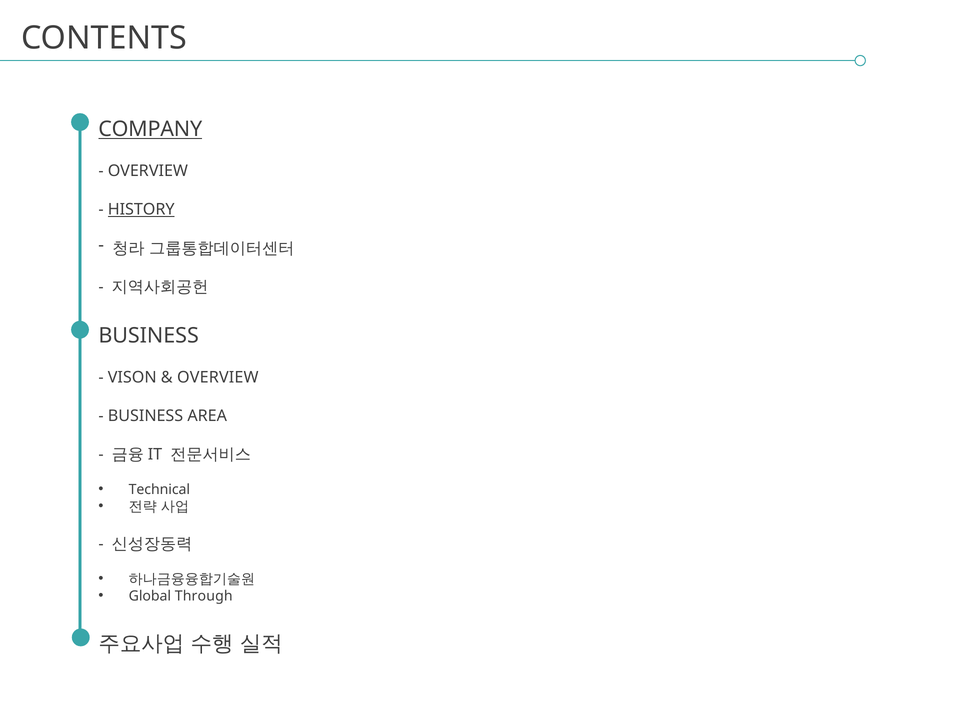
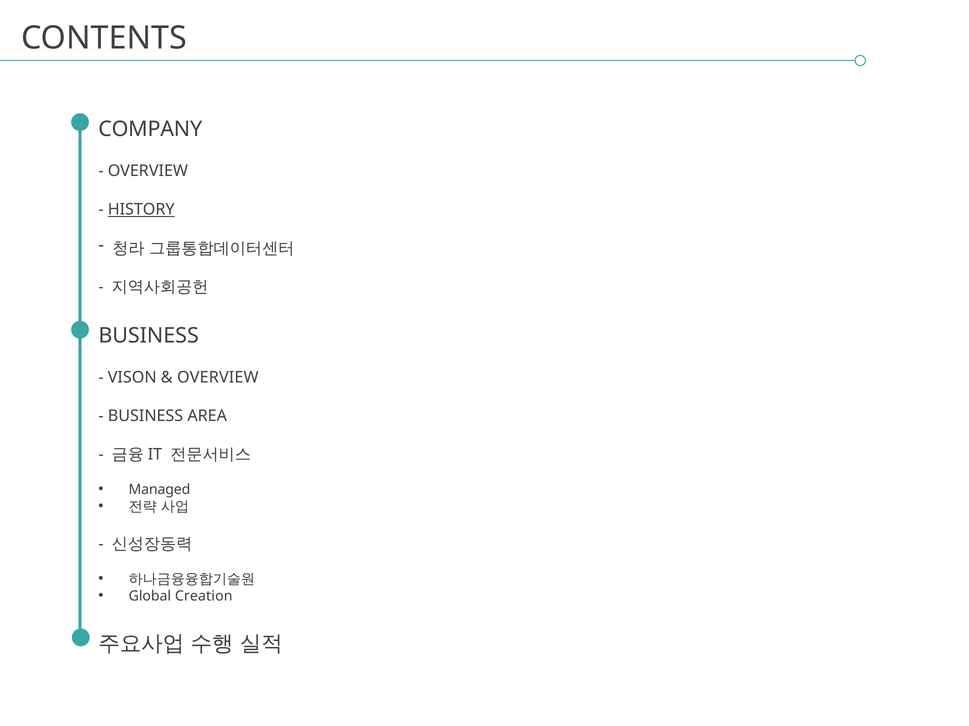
COMPANY underline: present -> none
Technical: Technical -> Managed
Through: Through -> Creation
